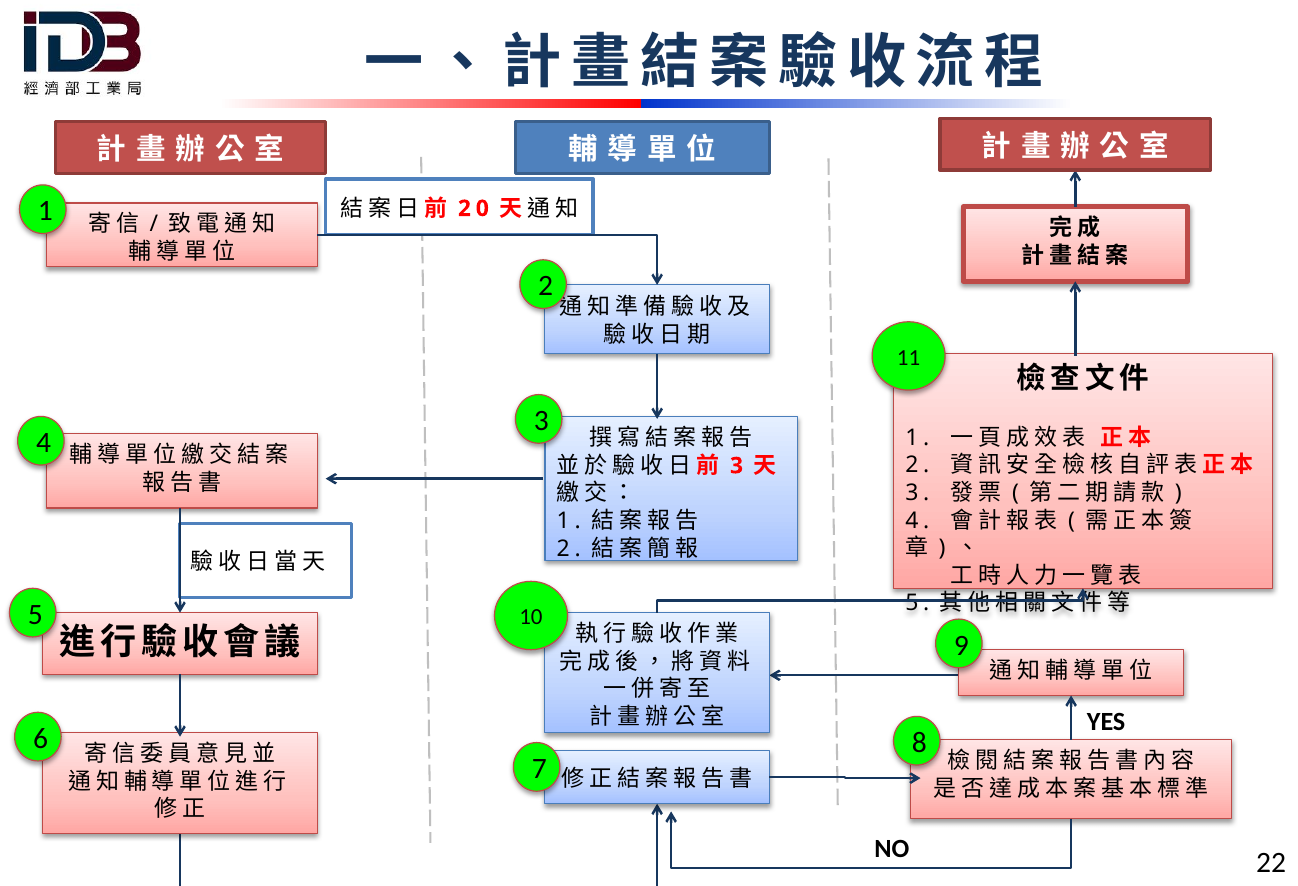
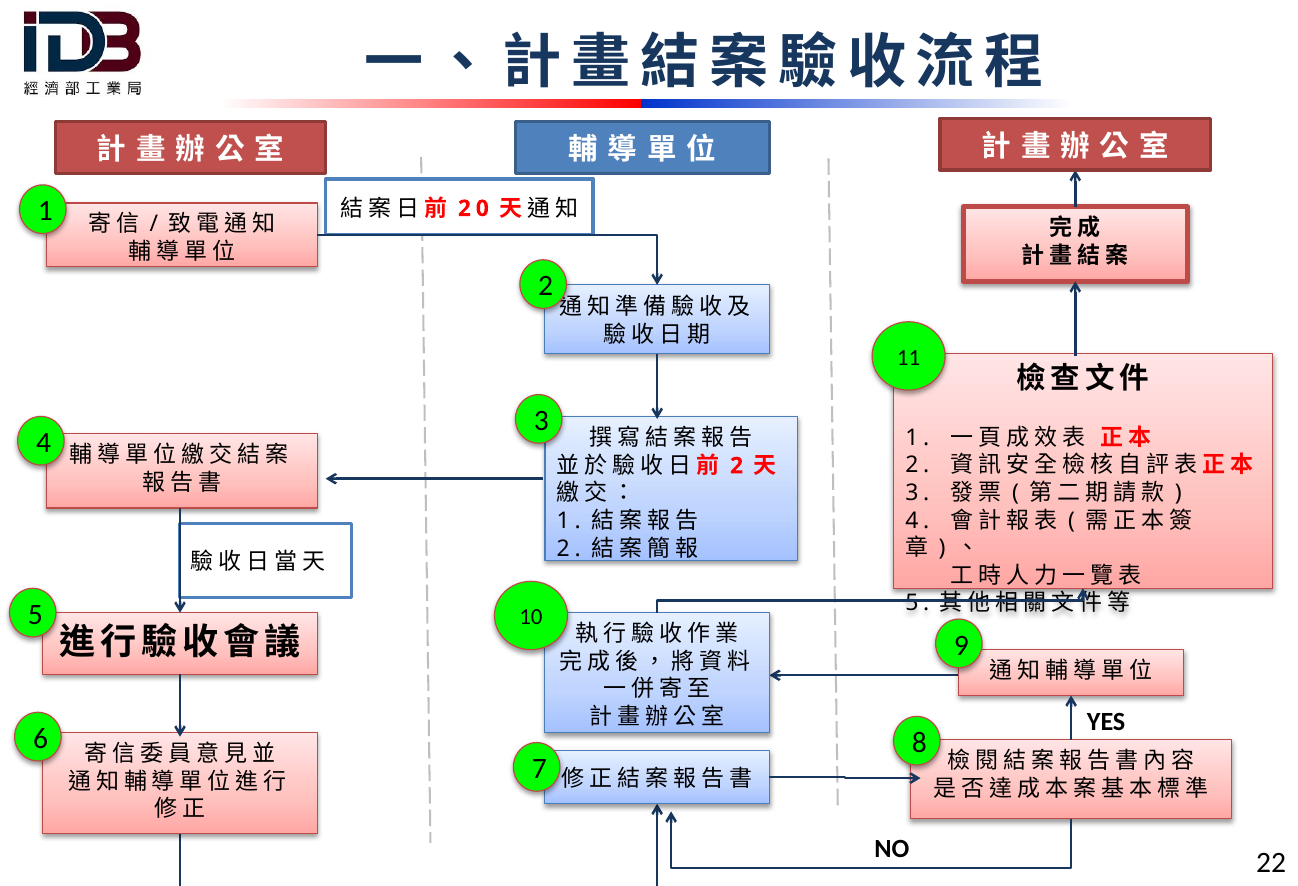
3 at (737, 466): 3 -> 2
